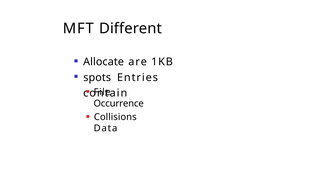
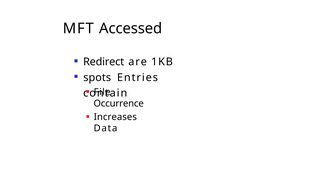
Different: Different -> Accessed
Allocate: Allocate -> Redirect
Collisions: Collisions -> Increases
